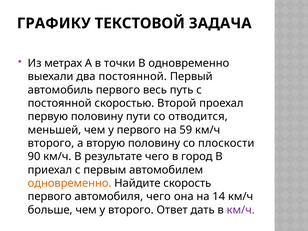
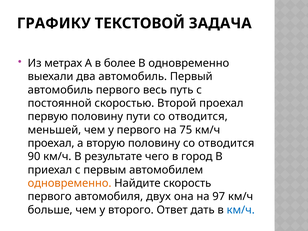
точки: точки -> более
два постоянной: постоянной -> автомобиль
59: 59 -> 75
второго at (51, 143): второго -> проехал
половину со плоскости: плоскости -> отводится
автомобиля чего: чего -> двух
14: 14 -> 97
км/ч at (241, 210) colour: purple -> blue
